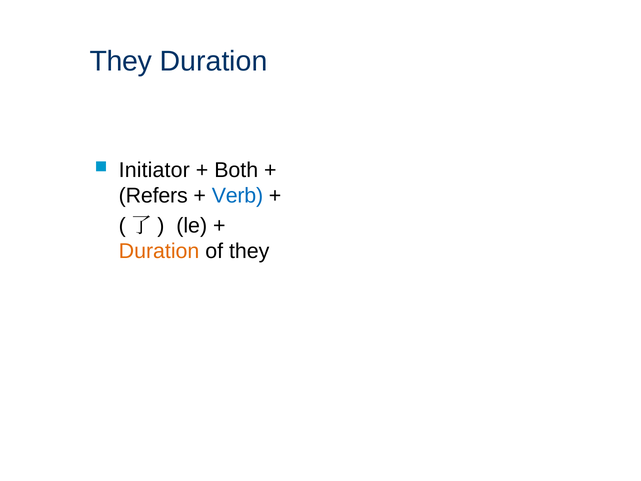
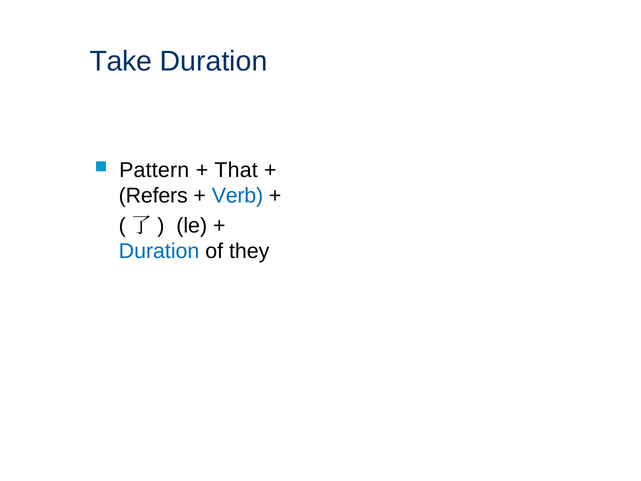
They at (121, 61): They -> Take
Initiator: Initiator -> Pattern
Both: Both -> That
Duration at (159, 251) colour: orange -> blue
